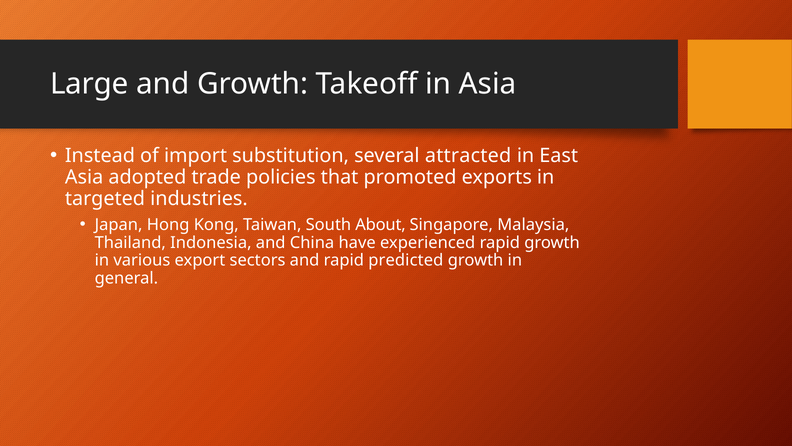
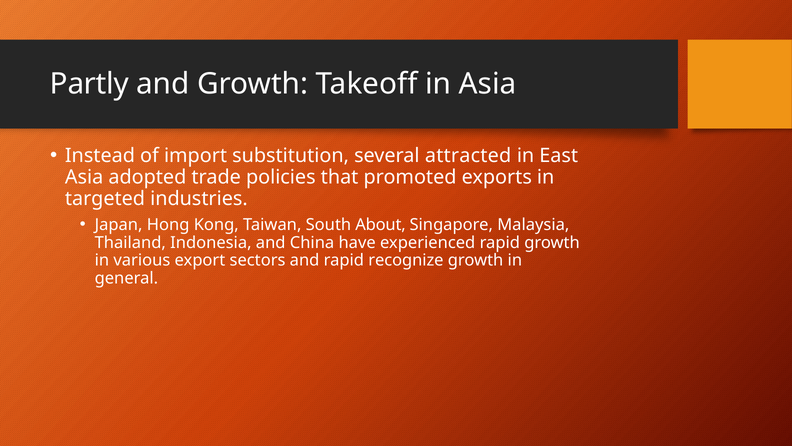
Large: Large -> Partly
predicted: predicted -> recognize
